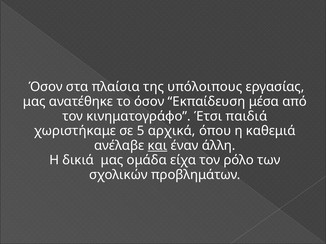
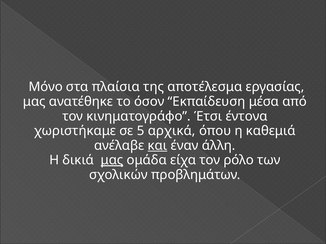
Όσον at (46, 87): Όσον -> Μόνο
υπόλοιπους: υπόλοιπους -> αποτέλεσμα
παιδιά: παιδιά -> έντονα
μας at (112, 160) underline: none -> present
